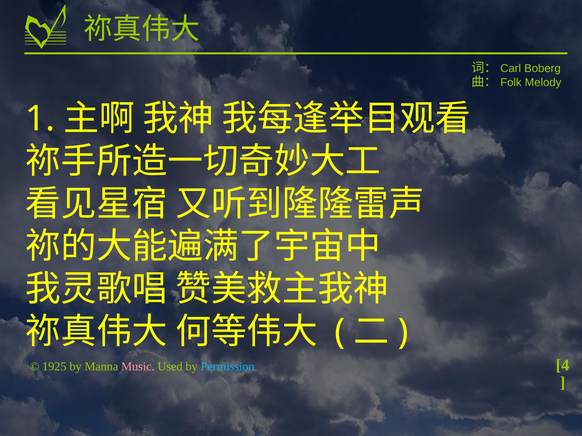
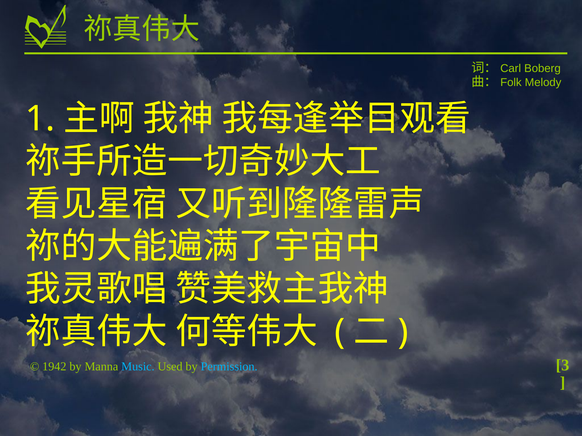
4: 4 -> 3
1925: 1925 -> 1942
Music colour: pink -> light blue
